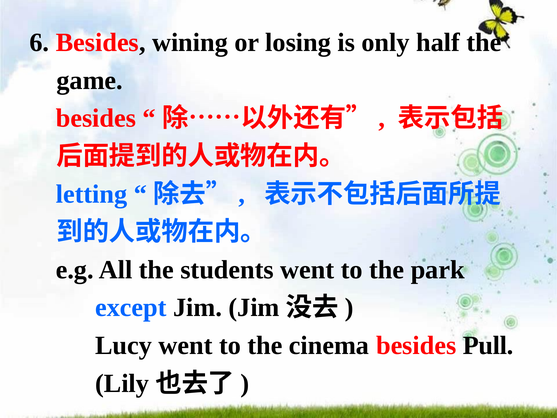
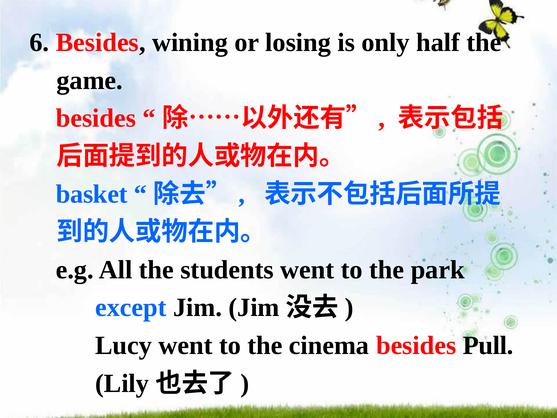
letting: letting -> basket
